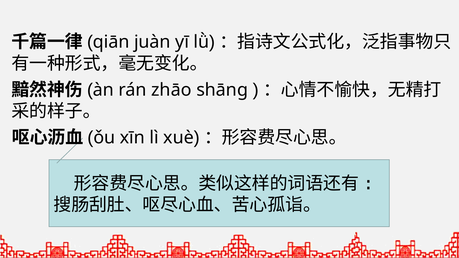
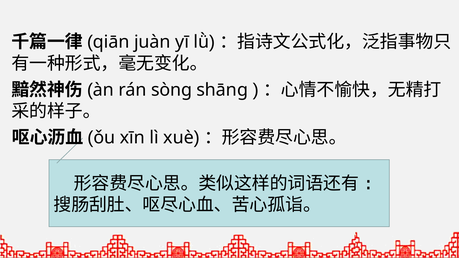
zhāo: zhāo -> sòng
